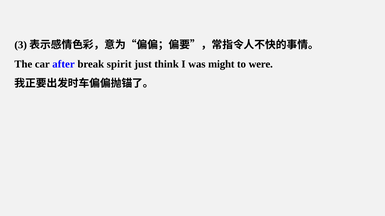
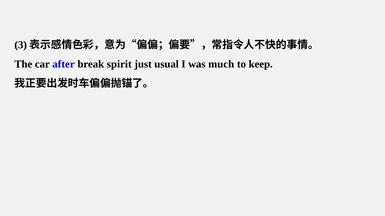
think: think -> usual
might: might -> much
were: were -> keep
